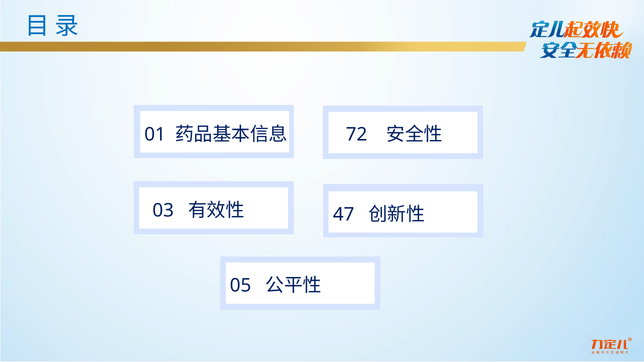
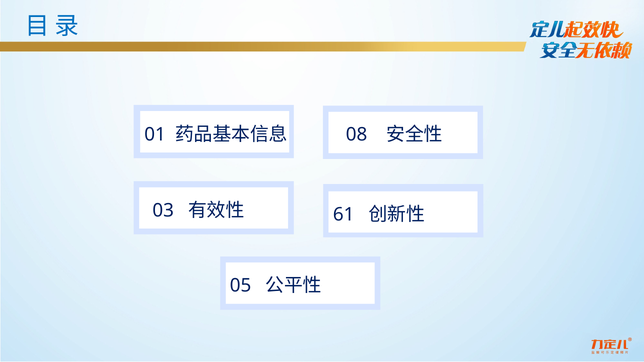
72: 72 -> 08
47: 47 -> 61
